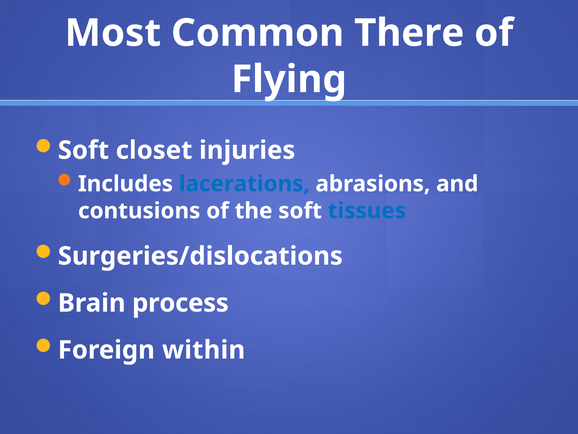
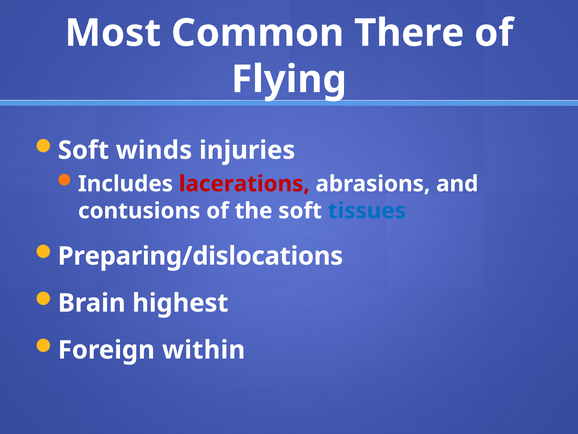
closet: closet -> winds
lacerations colour: blue -> red
Surgeries/dislocations: Surgeries/dislocations -> Preparing/dislocations
process: process -> highest
